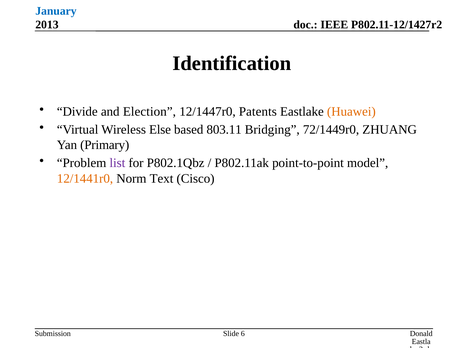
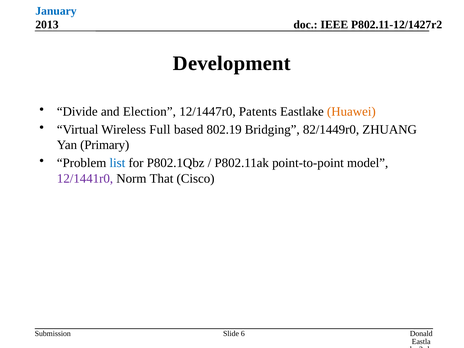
Identification: Identification -> Development
Else: Else -> Full
803.11: 803.11 -> 802.19
72/1449r0: 72/1449r0 -> 82/1449r0
list colour: purple -> blue
12/1441r0 colour: orange -> purple
Text: Text -> That
